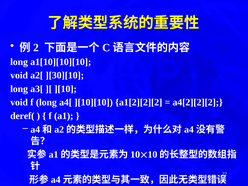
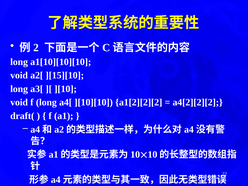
][30][10: ][30][10 -> ][15][10
deref(: deref( -> draft(
